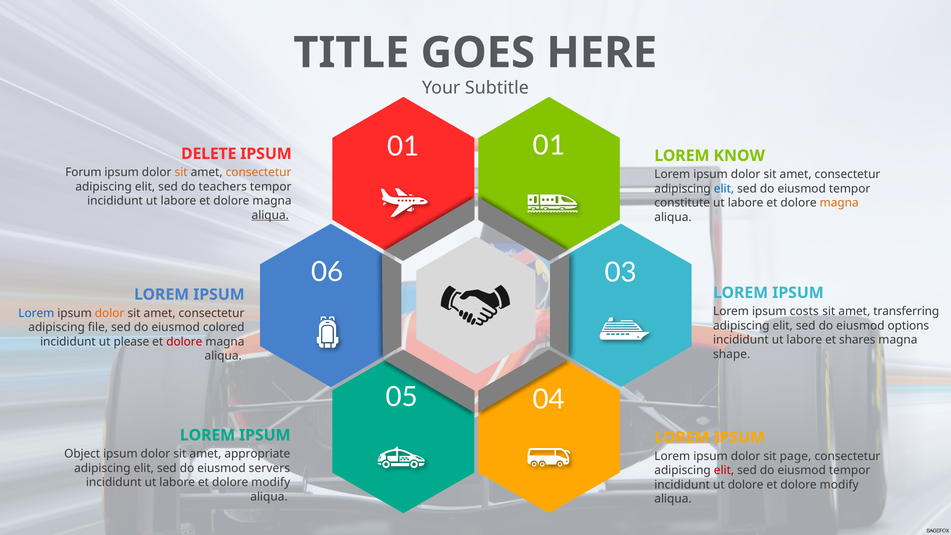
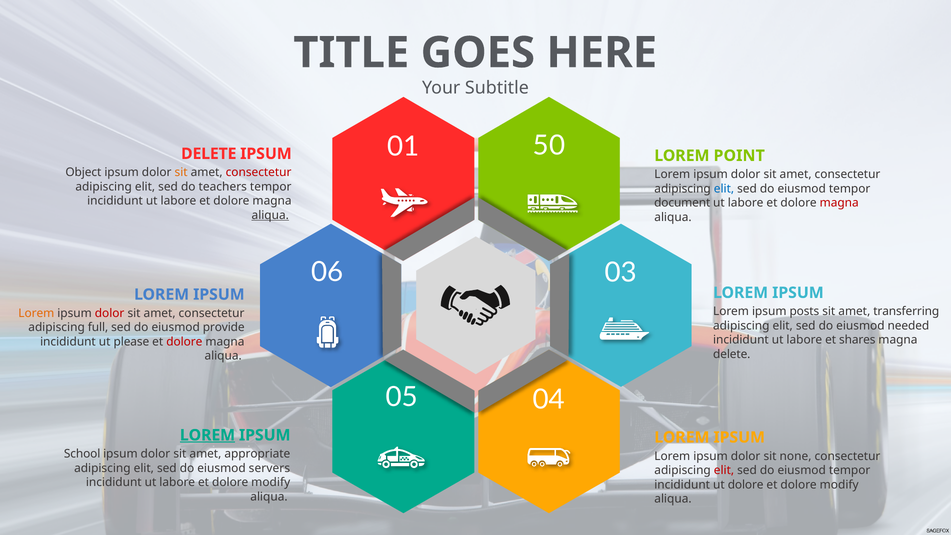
01 01: 01 -> 50
KNOW: KNOW -> POINT
Forum: Forum -> Object
consectetur at (259, 172) colour: orange -> red
constitute: constitute -> document
magna at (839, 203) colour: orange -> red
costs: costs -> posts
Lorem at (36, 313) colour: blue -> orange
dolor at (110, 313) colour: orange -> red
options: options -> needed
file: file -> full
colored: colored -> provide
shape at (732, 354): shape -> delete
LOREM at (207, 435) underline: none -> present
Object: Object -> School
page: page -> none
